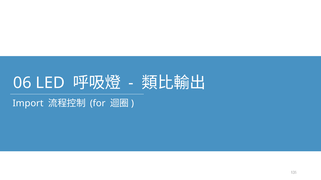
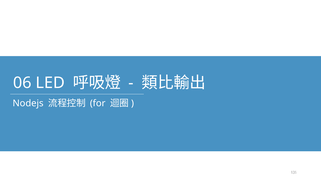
Import: Import -> Nodejs
